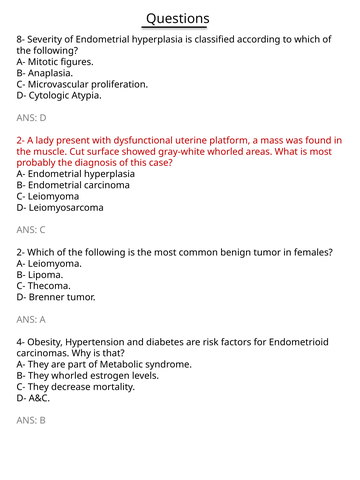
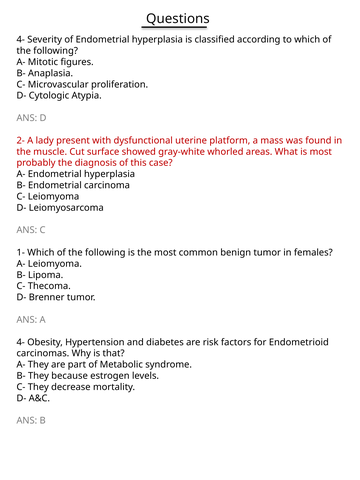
8- at (21, 40): 8- -> 4-
2- at (21, 253): 2- -> 1-
They whorled: whorled -> because
